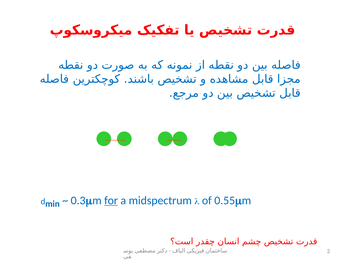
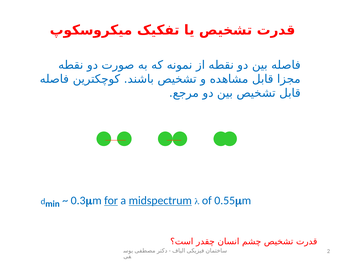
midspectrum underline: none -> present
